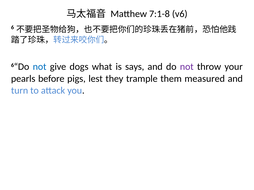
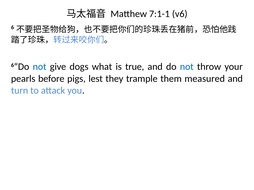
7:1-8: 7:1-8 -> 7:1-1
says: says -> true
not at (187, 67) colour: purple -> blue
